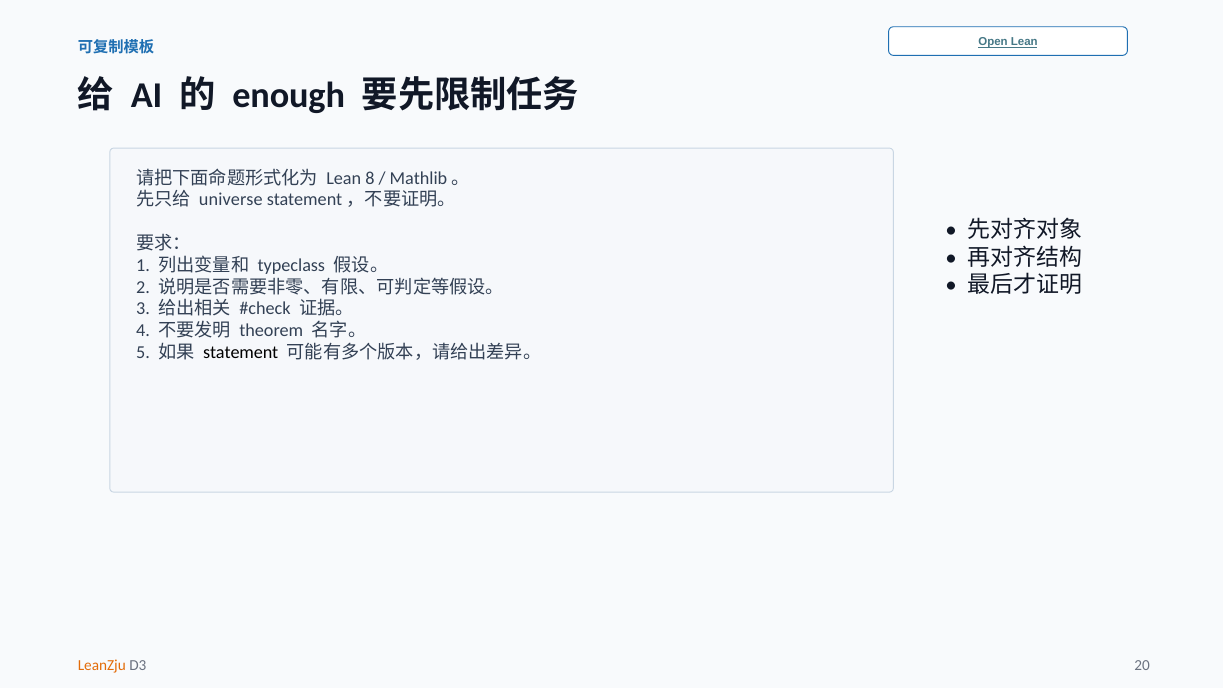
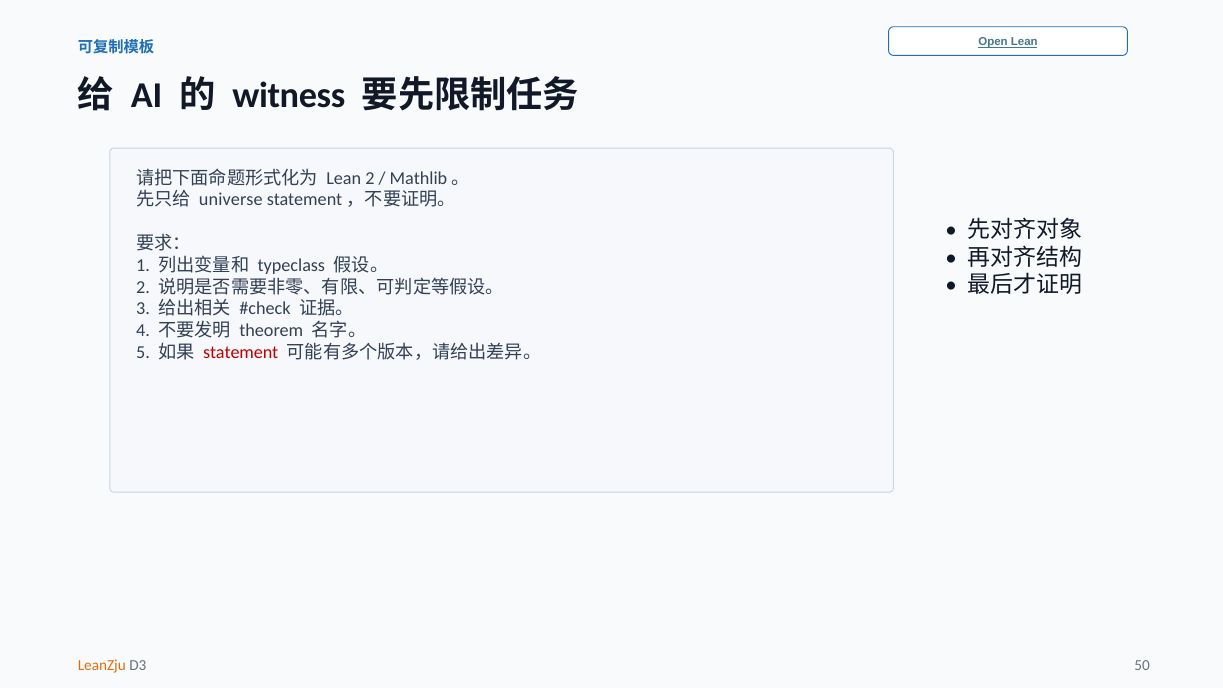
enough: enough -> witness
Lean 8: 8 -> 2
statement colour: black -> red
20: 20 -> 50
